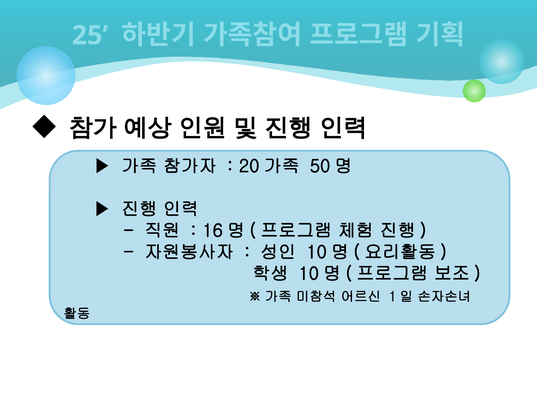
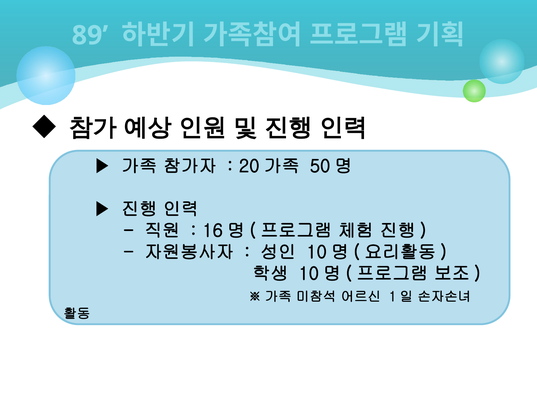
25: 25 -> 89
